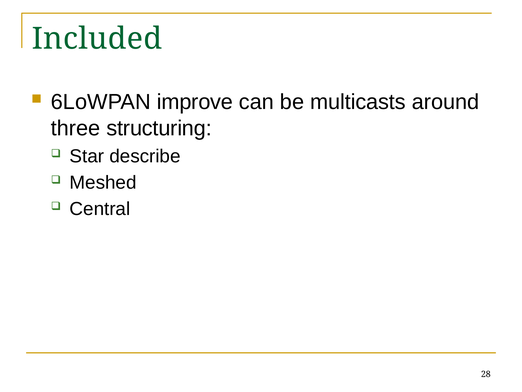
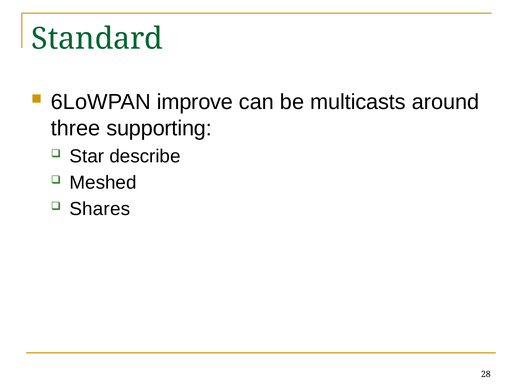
Included: Included -> Standard
structuring: structuring -> supporting
Central: Central -> Shares
